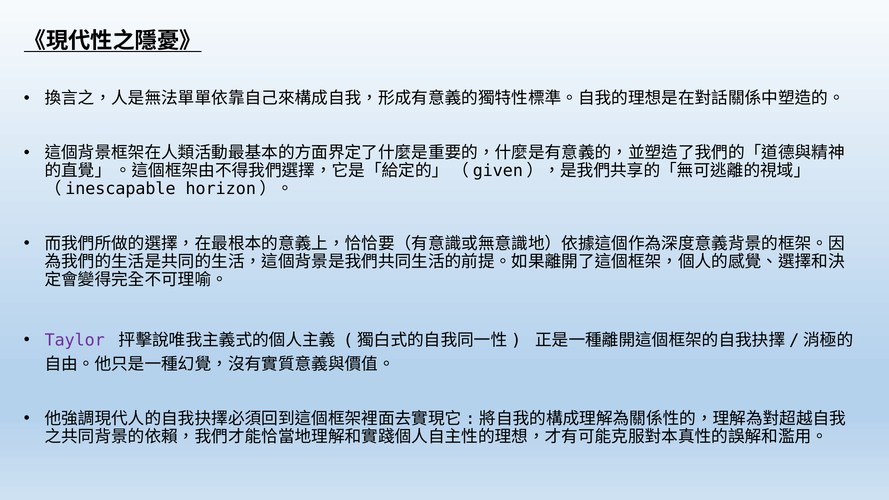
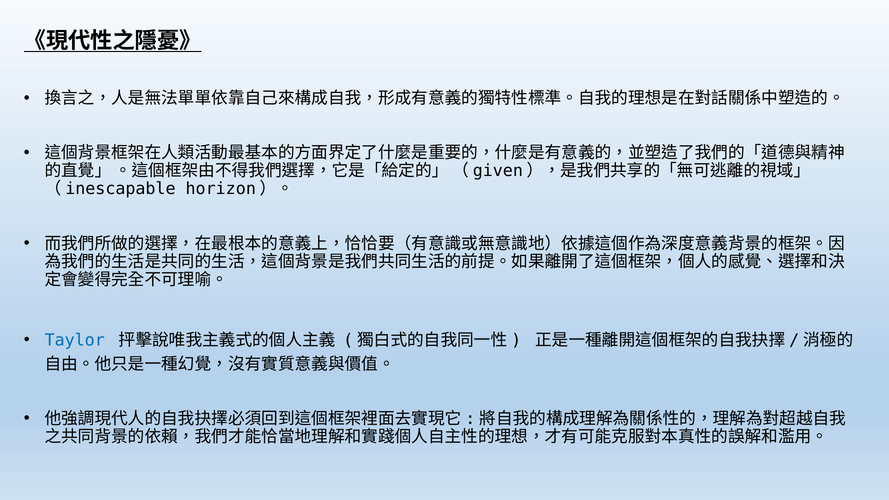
Taylor colour: purple -> blue
